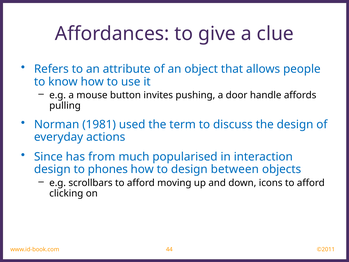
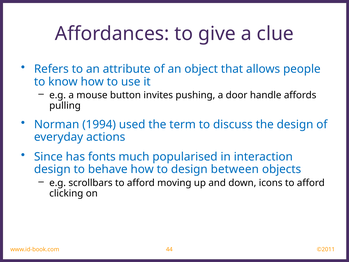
1981: 1981 -> 1994
from: from -> fonts
phones: phones -> behave
